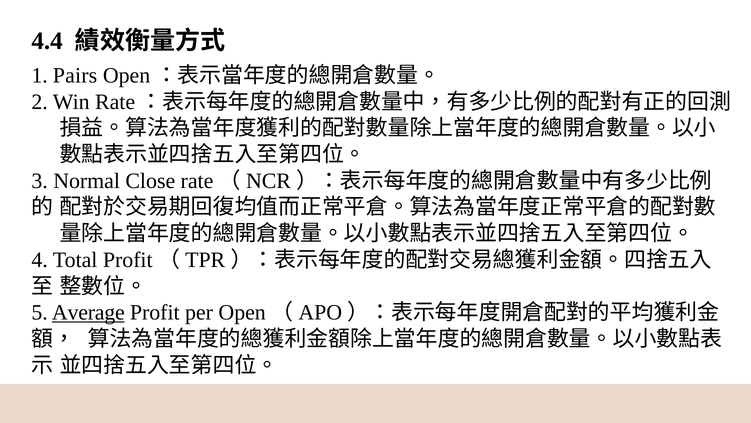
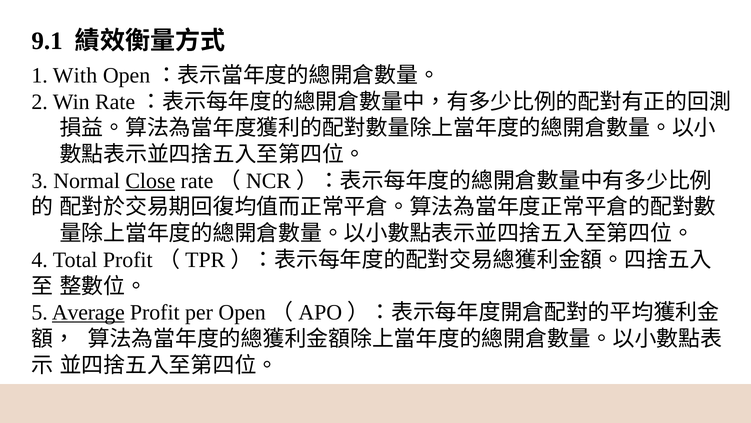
4.4: 4.4 -> 9.1
Pairs: Pairs -> With
Close underline: none -> present
